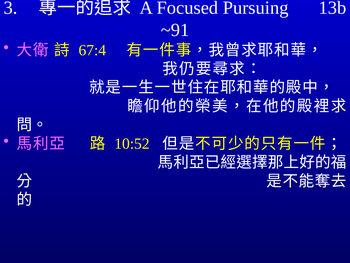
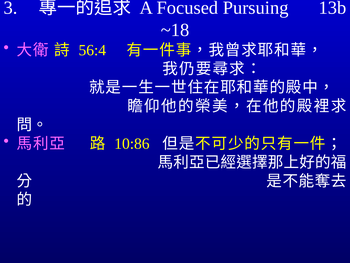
~91: ~91 -> ~18
67:4: 67:4 -> 56:4
10:52: 10:52 -> 10:86
